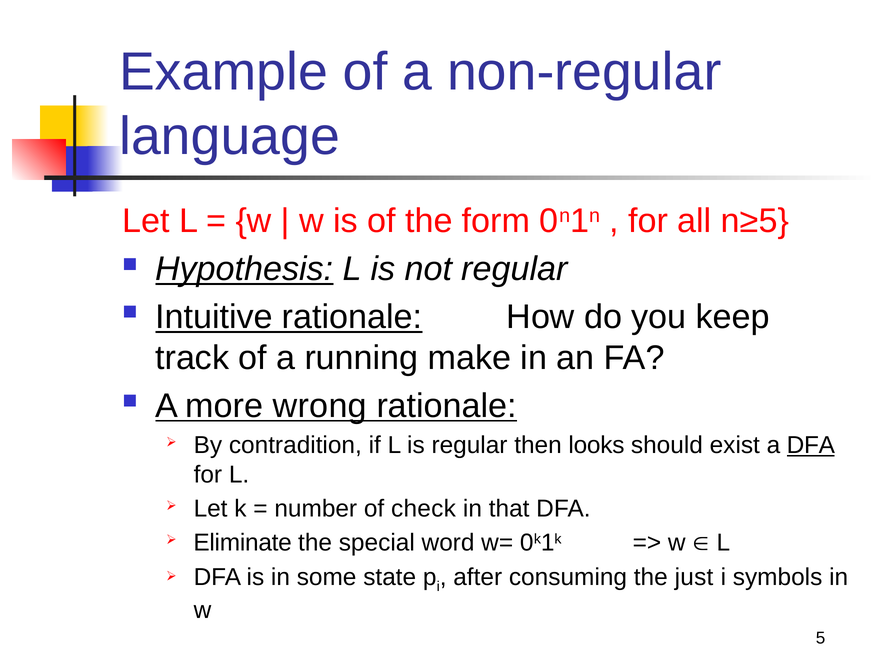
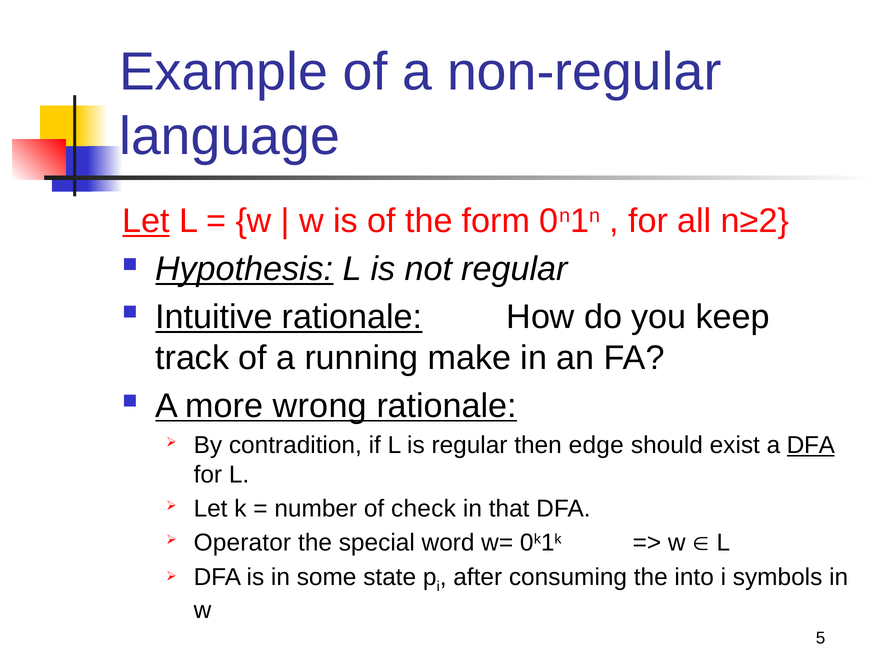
Let at (146, 221) underline: none -> present
n≥5: n≥5 -> n≥2
looks: looks -> edge
Eliminate: Eliminate -> Operator
just: just -> into
